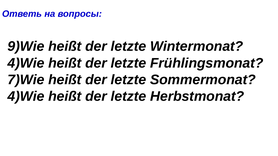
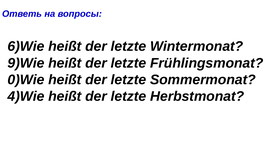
9)Wie: 9)Wie -> 6)Wie
4)Wie at (26, 63): 4)Wie -> 9)Wie
7)Wie: 7)Wie -> 0)Wie
